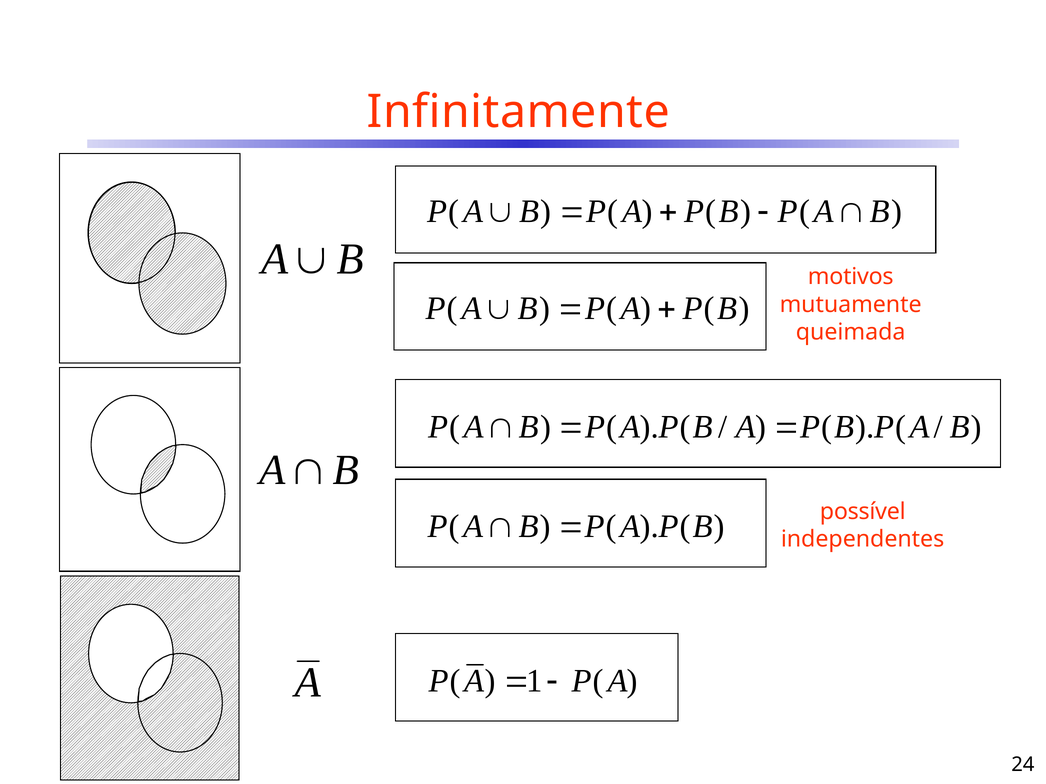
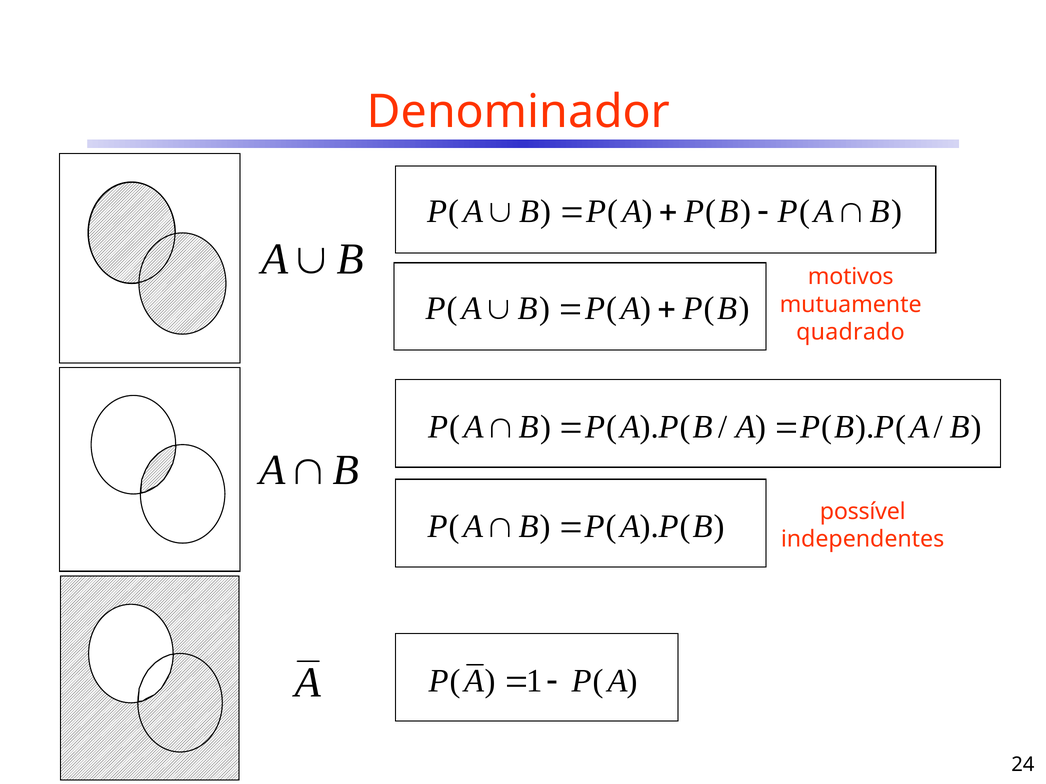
Infinitamente: Infinitamente -> Denominador
queimada: queimada -> quadrado
